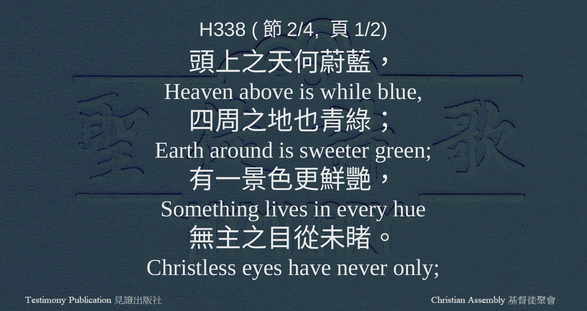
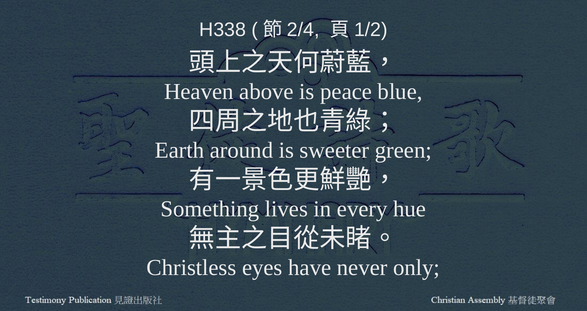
while: while -> peace
